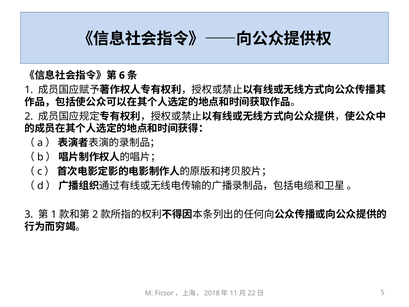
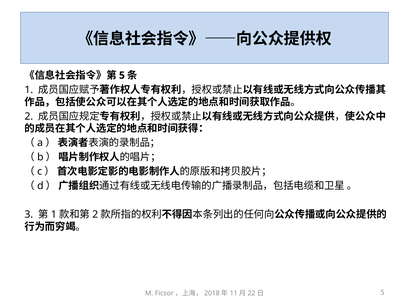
6 at (122, 75): 6 -> 5
